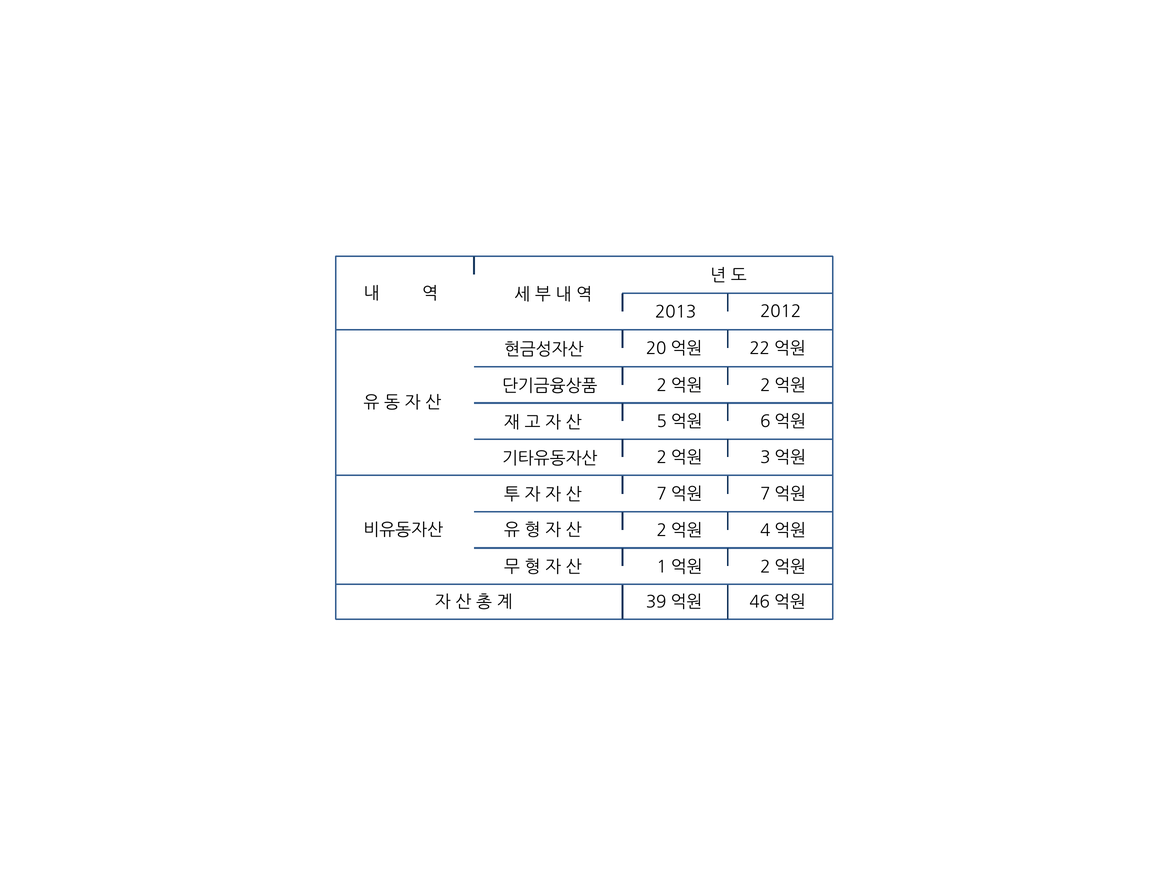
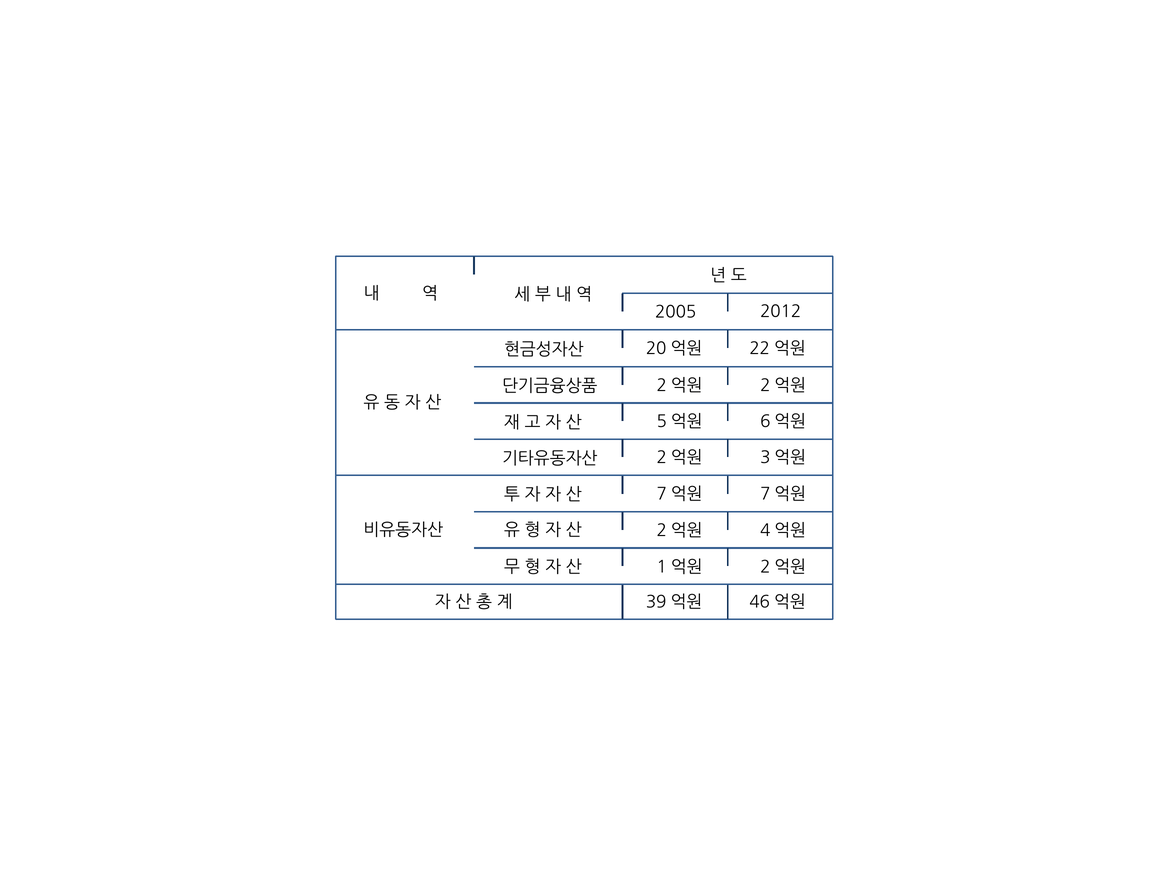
2013: 2013 -> 2005
